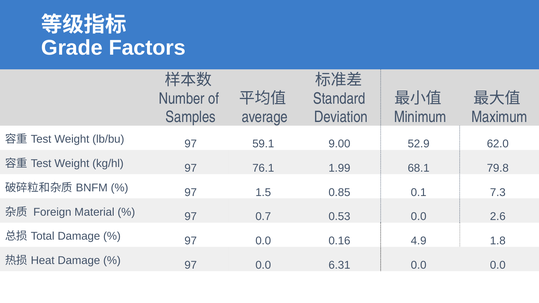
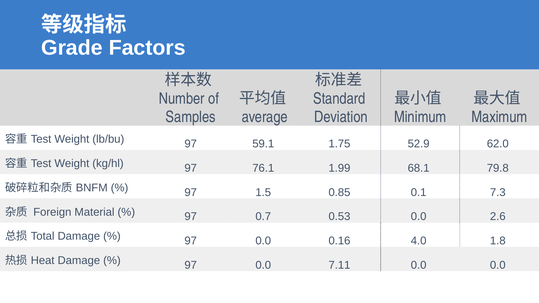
9.00: 9.00 -> 1.75
4.9: 4.9 -> 4.0
6.31: 6.31 -> 7.11
